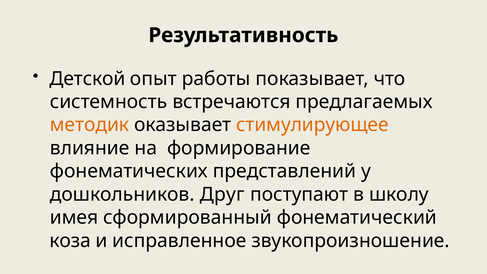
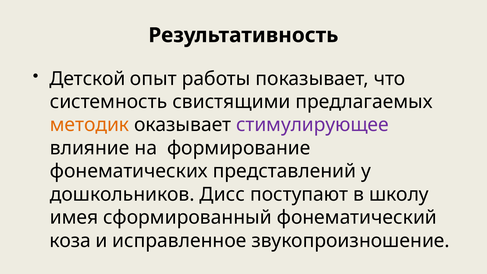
встречаются: встречаются -> свистящими
стимулирующее colour: orange -> purple
Друг: Друг -> Дисс
